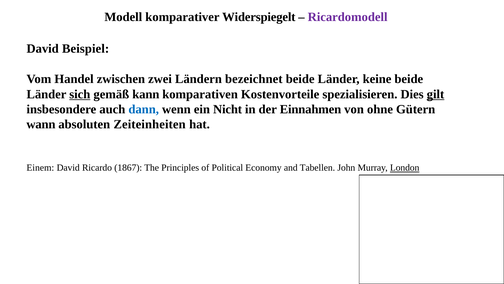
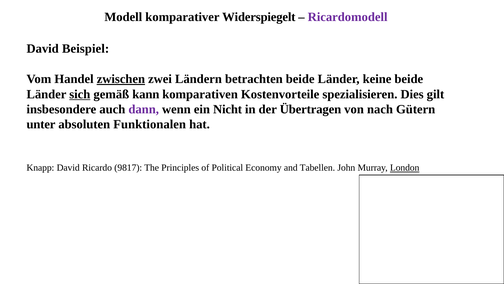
zwischen underline: none -> present
bezeichnet: bezeichnet -> betrachten
gilt underline: present -> none
dann colour: blue -> purple
Einnahmen: Einnahmen -> Übertragen
ohne: ohne -> nach
wann: wann -> unter
Zeiteinheiten: Zeiteinheiten -> Funktionalen
Einem: Einem -> Knapp
1867: 1867 -> 9817
